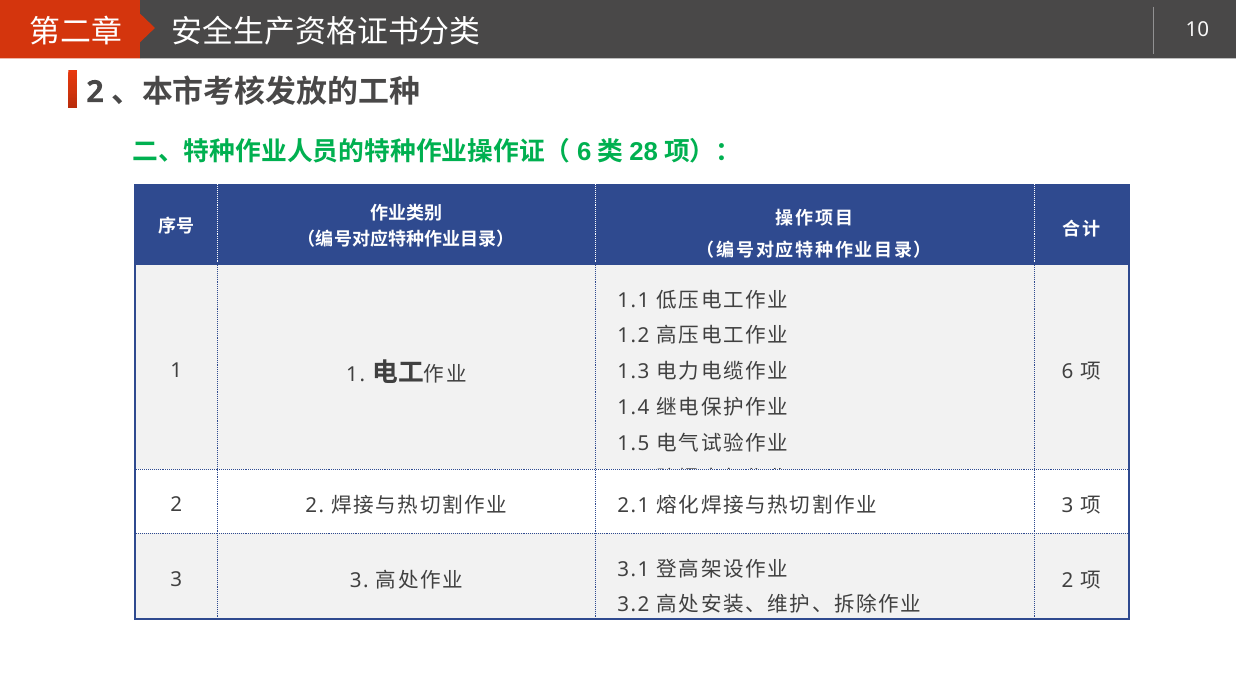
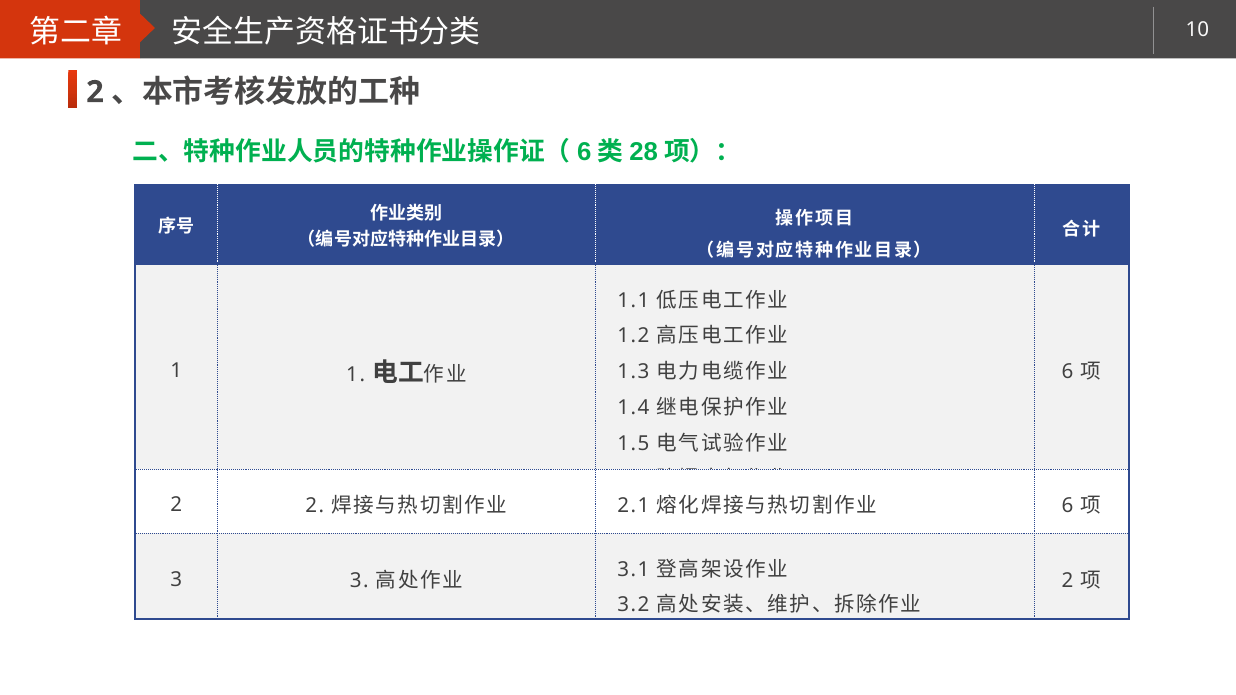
3 at (1067, 506): 3 -> 6
